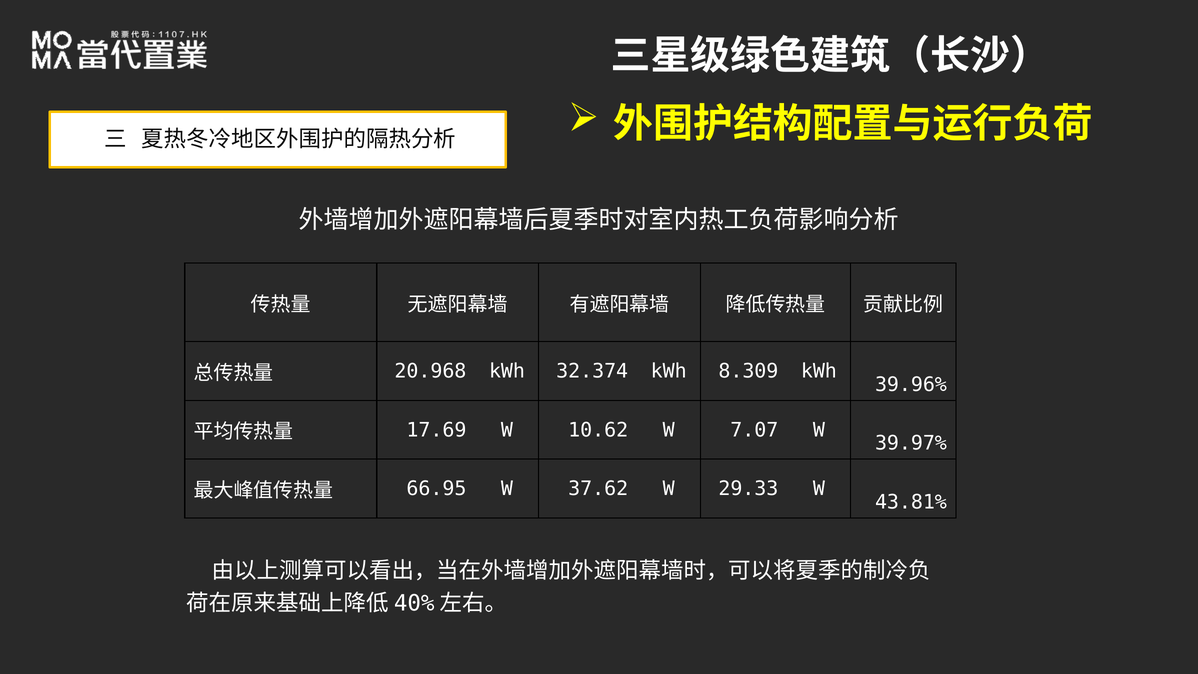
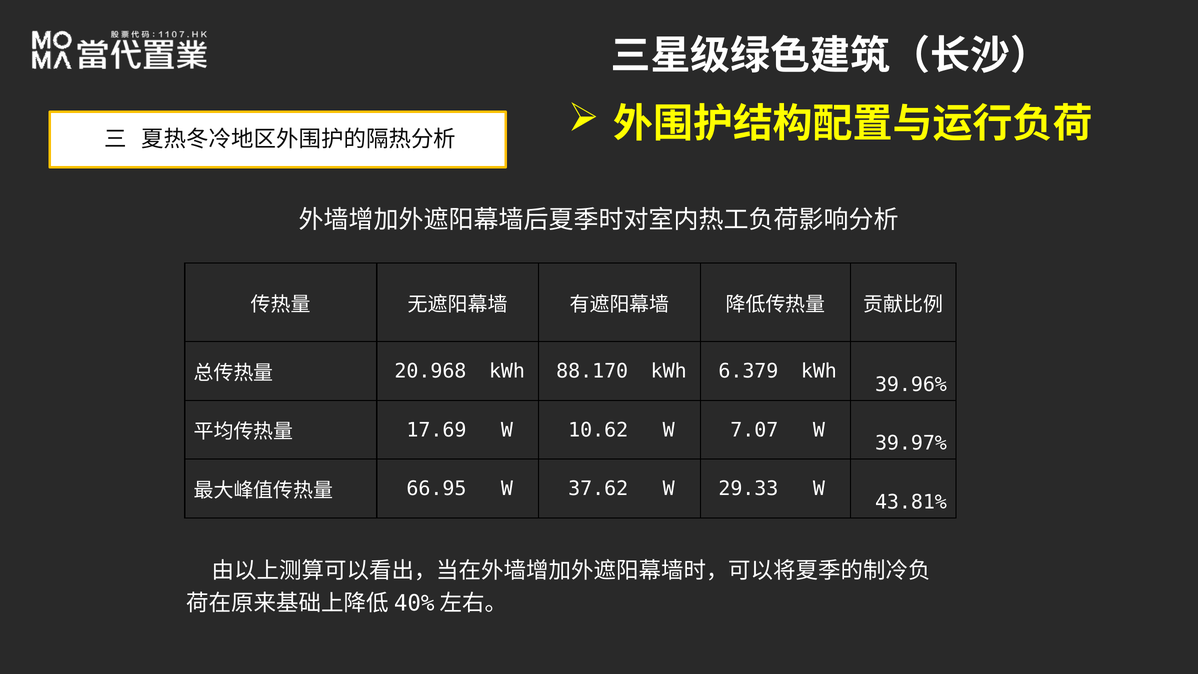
32.374: 32.374 -> 88.170
8.309: 8.309 -> 6.379
